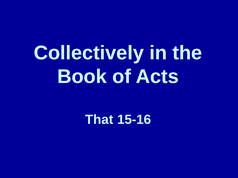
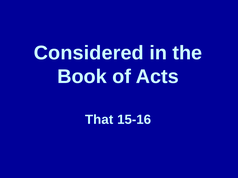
Collectively: Collectively -> Considered
